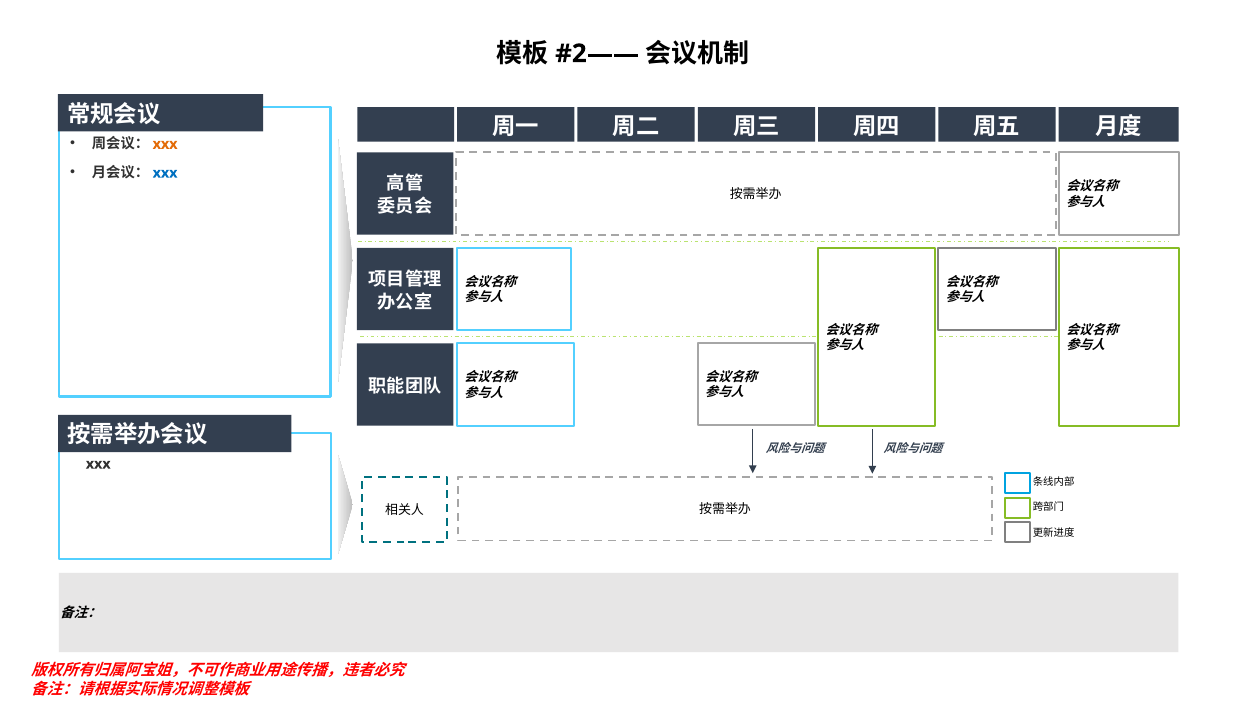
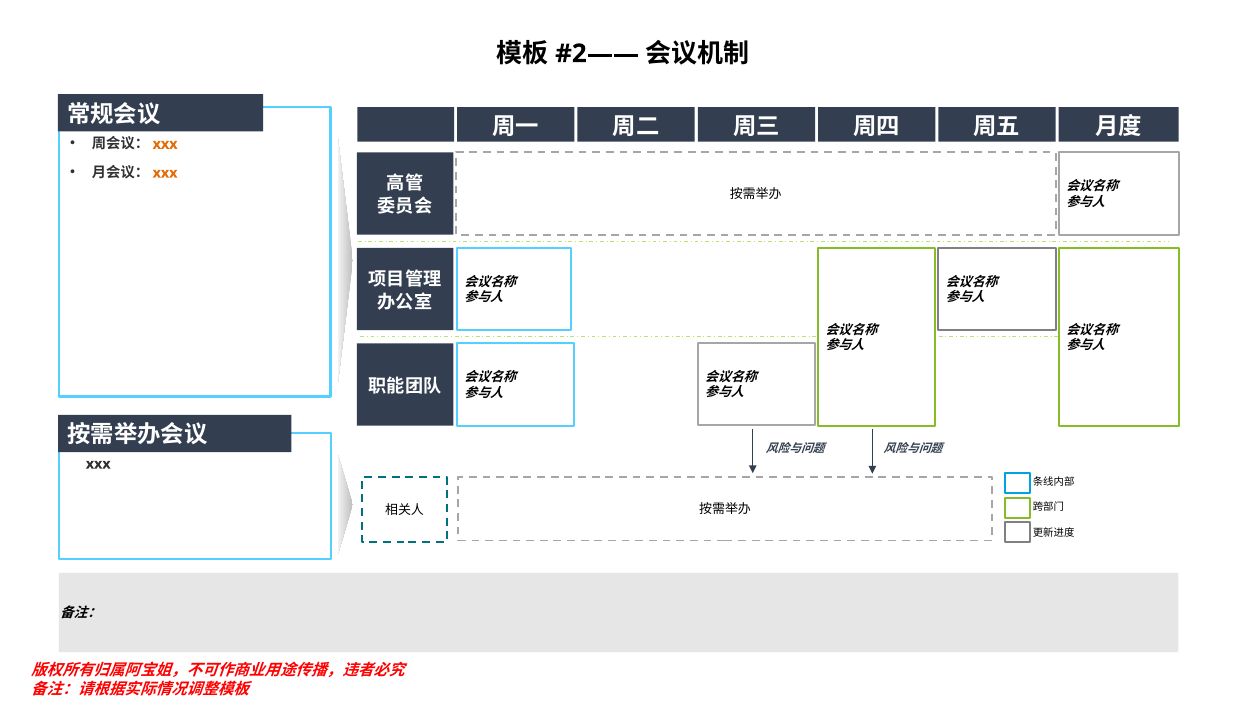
xxx at (165, 173) colour: blue -> orange
